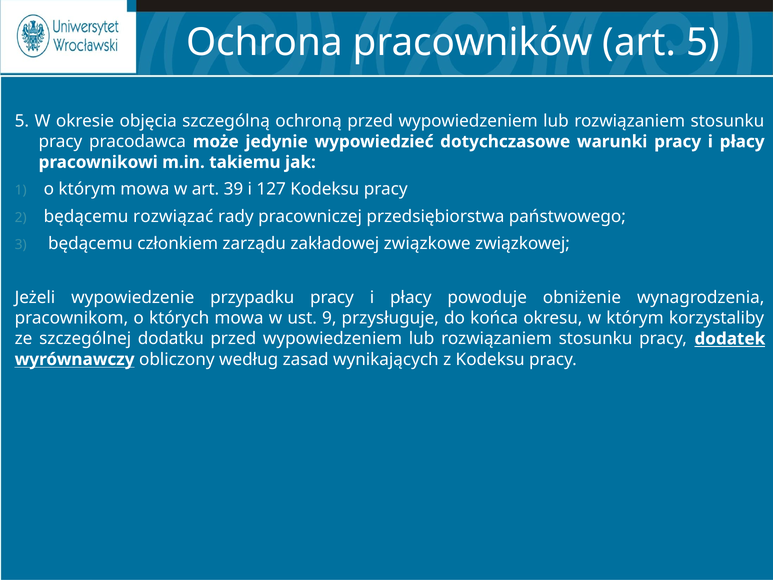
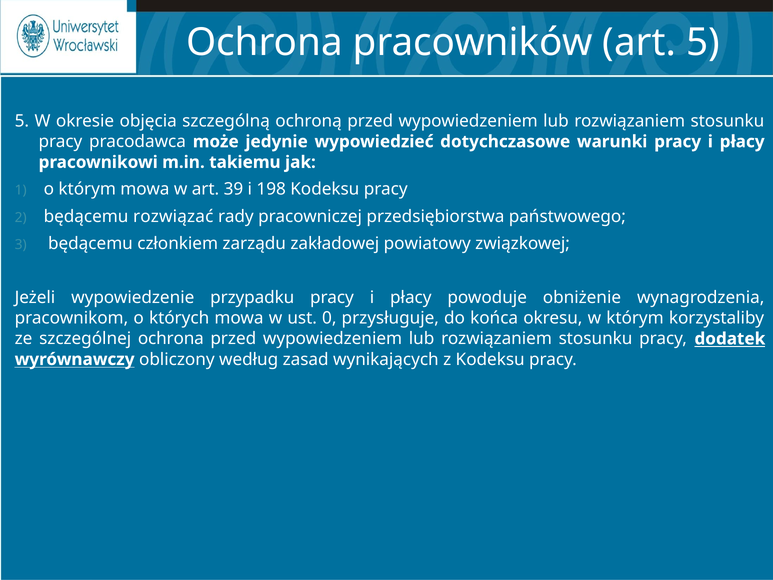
127: 127 -> 198
związkowe: związkowe -> powiatowy
9: 9 -> 0
szczególnej dodatku: dodatku -> ochrona
